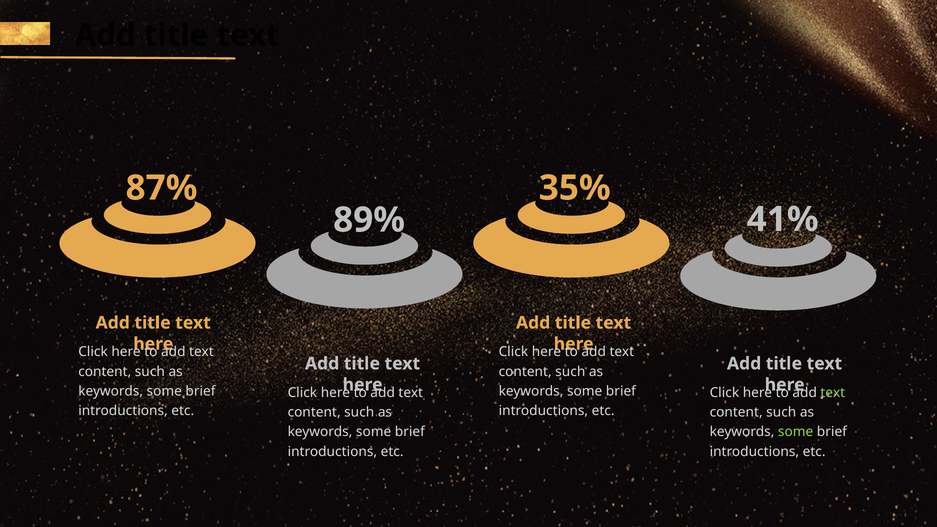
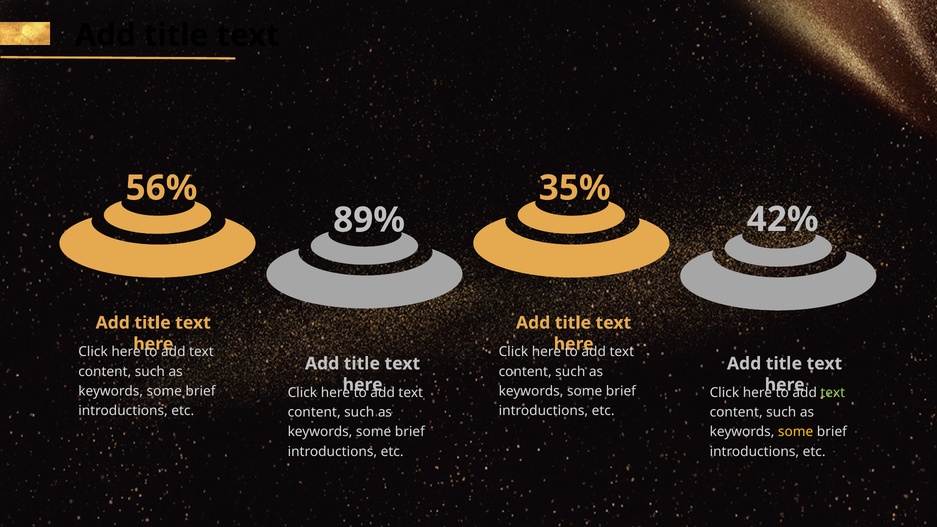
87%: 87% -> 56%
41%: 41% -> 42%
some at (796, 432) colour: light green -> yellow
